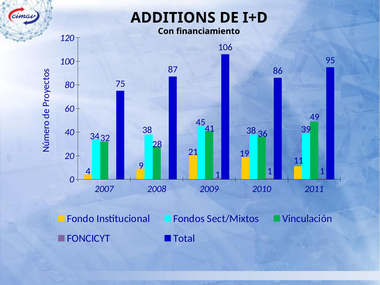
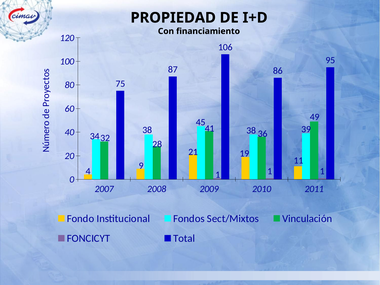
ADDITIONS: ADDITIONS -> PROPIEDAD
